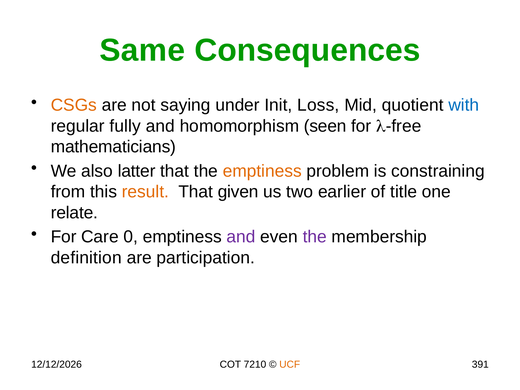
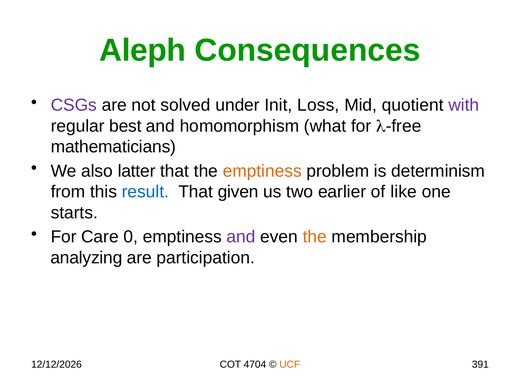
Same: Same -> Aleph
CSGs colour: orange -> purple
saying: saying -> solved
with colour: blue -> purple
fully: fully -> best
seen: seen -> what
constraining: constraining -> determinism
result colour: orange -> blue
title: title -> like
relate: relate -> starts
the at (315, 237) colour: purple -> orange
definition: definition -> analyzing
7210: 7210 -> 4704
